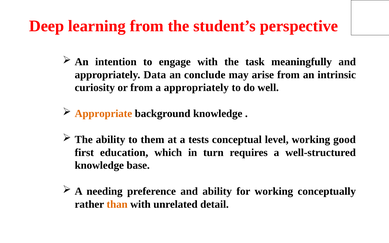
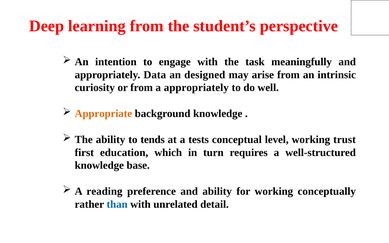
conclude: conclude -> designed
them: them -> tends
good: good -> trust
needing: needing -> reading
than colour: orange -> blue
